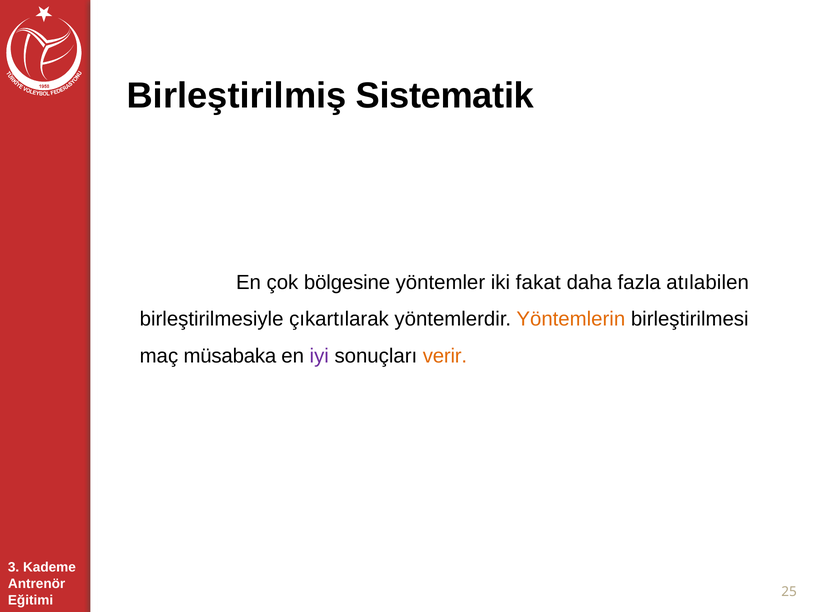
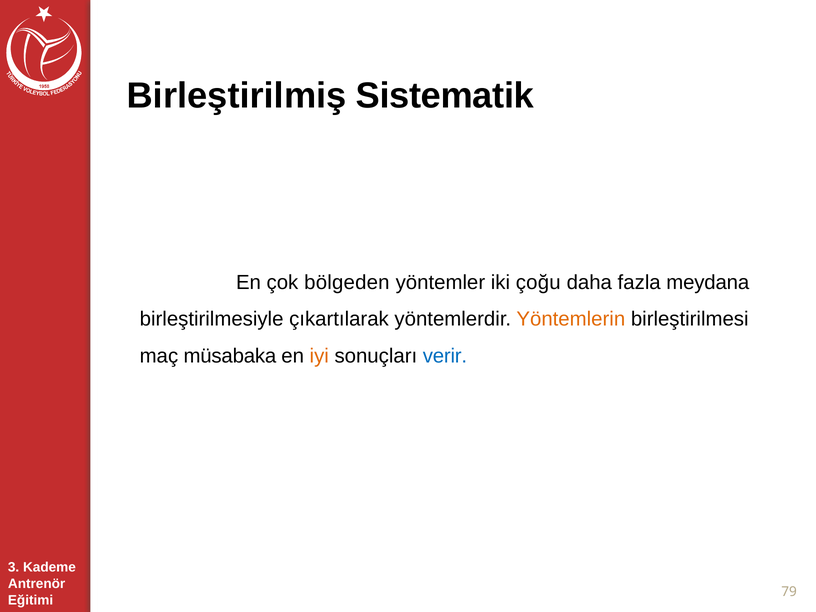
bölgesine: bölgesine -> bölgeden
fakat: fakat -> çoğu
atılabilen: atılabilen -> meydana
iyi colour: purple -> orange
verir colour: orange -> blue
25: 25 -> 79
